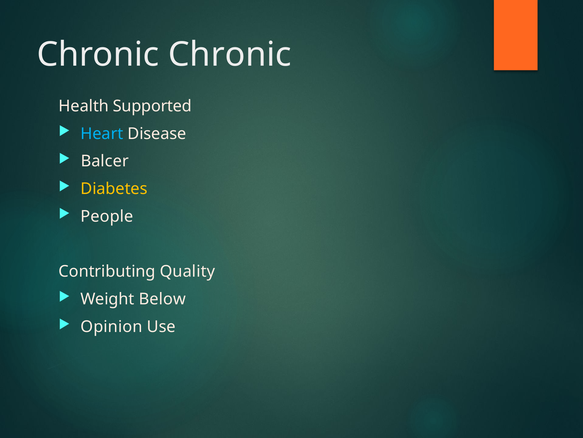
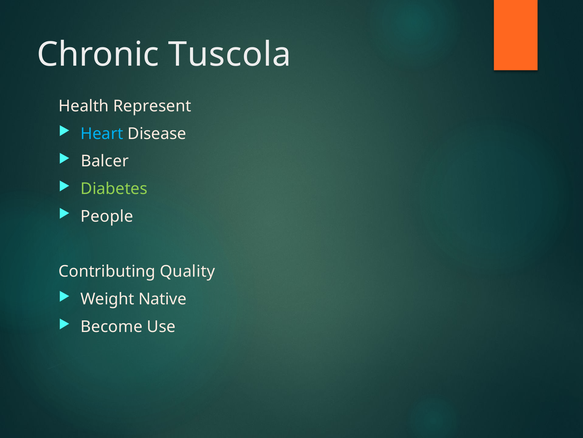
Chronic Chronic: Chronic -> Tuscola
Supported: Supported -> Represent
Diabetes colour: yellow -> light green
Below: Below -> Native
Opinion: Opinion -> Become
